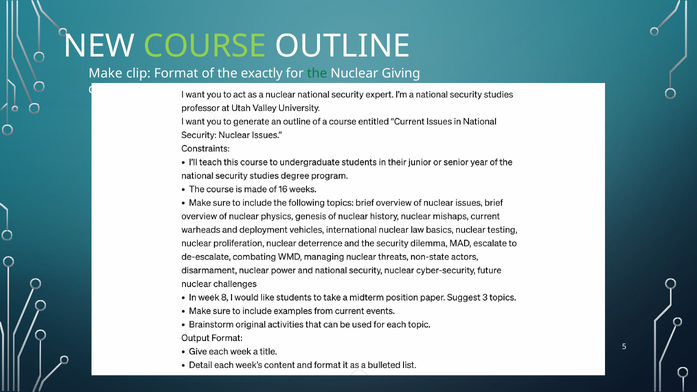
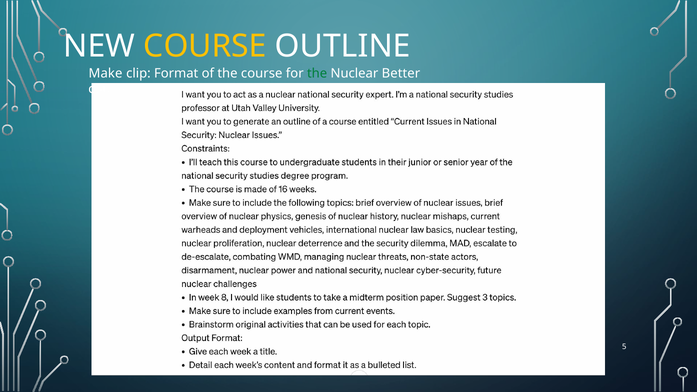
COURSE at (205, 46) colour: light green -> yellow
the exactly: exactly -> course
Giving: Giving -> Better
